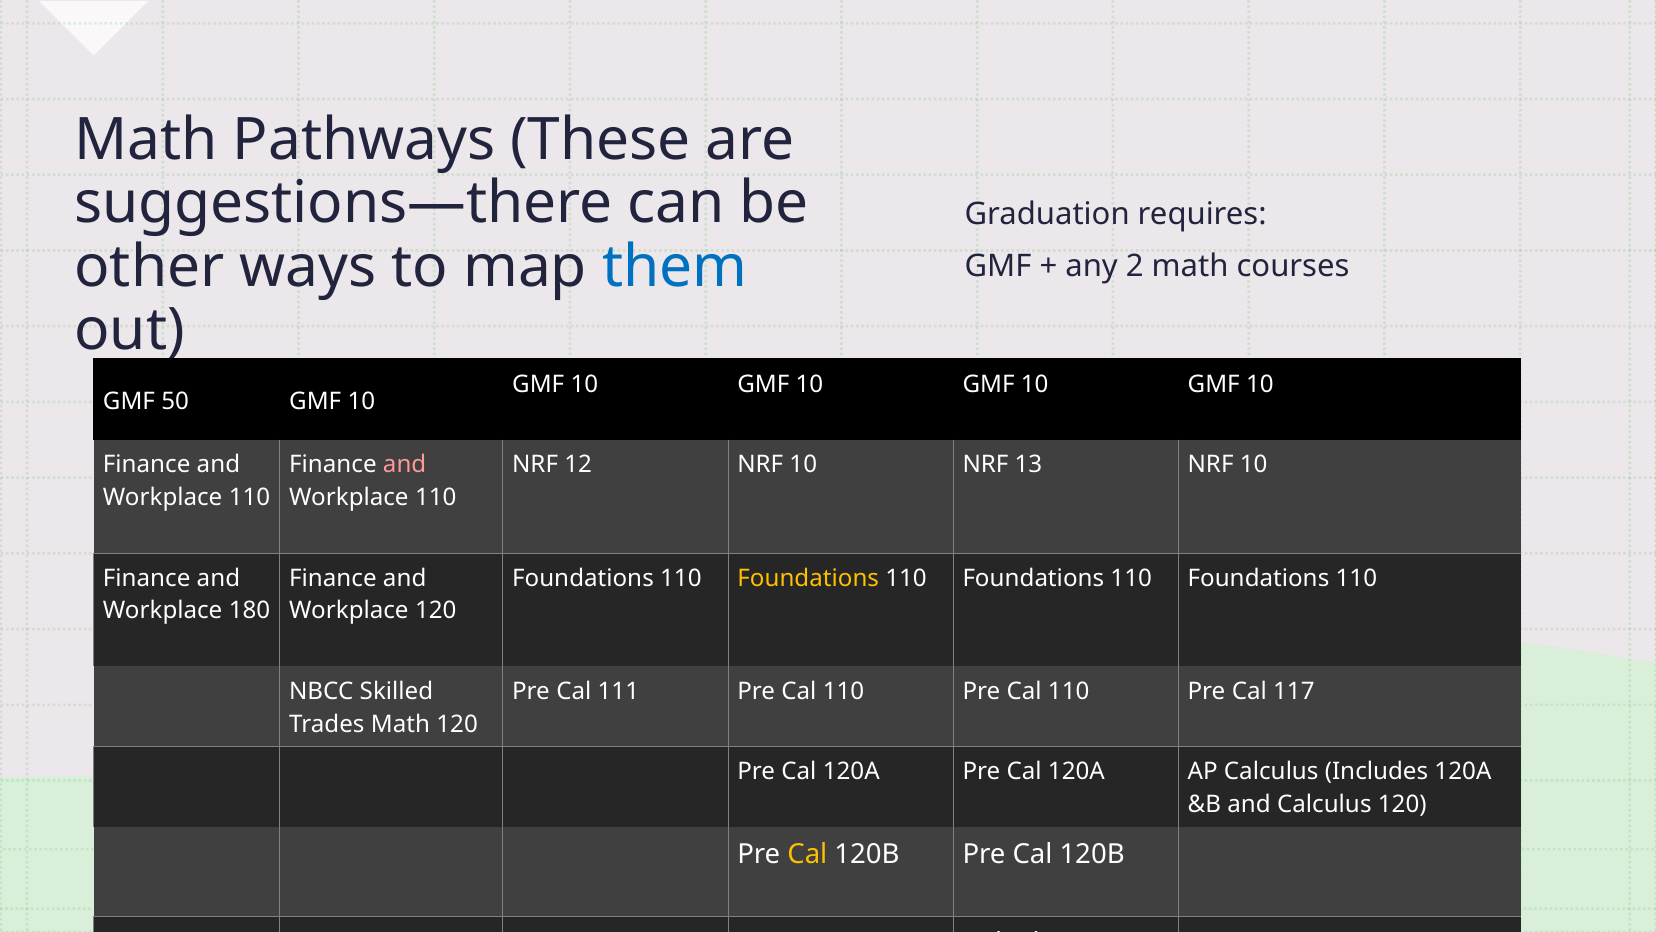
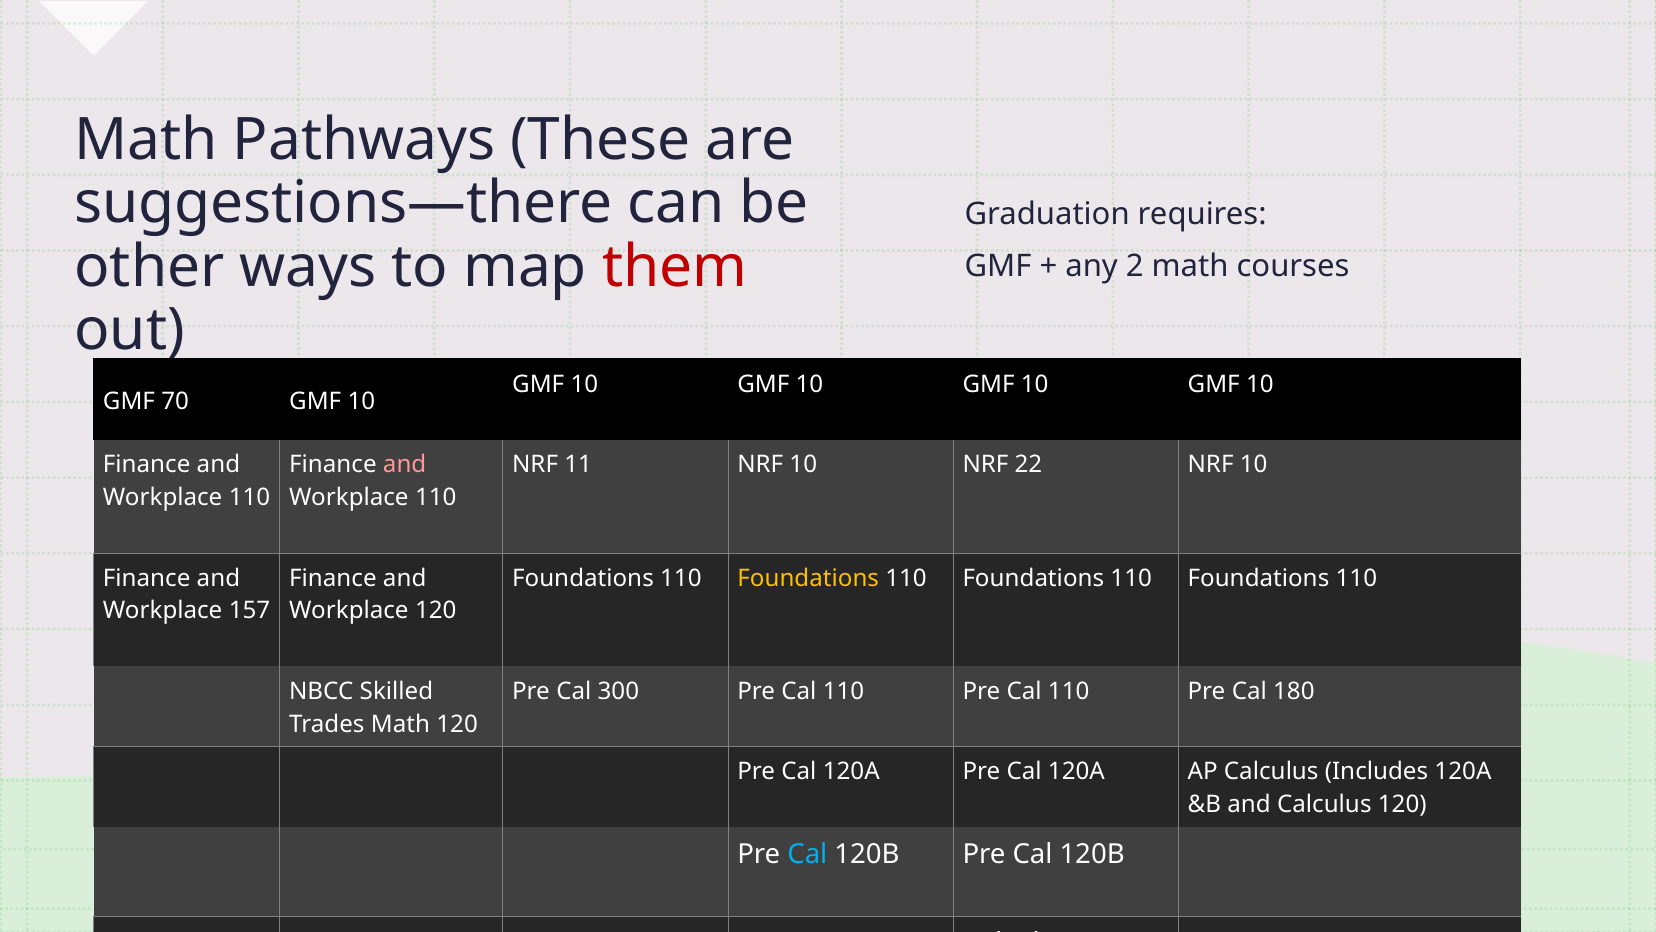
them colour: blue -> red
50: 50 -> 70
12: 12 -> 11
13: 13 -> 22
180: 180 -> 157
111: 111 -> 300
117: 117 -> 180
Cal at (807, 854) colour: yellow -> light blue
